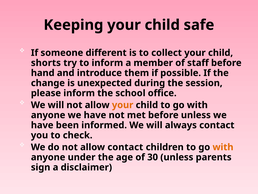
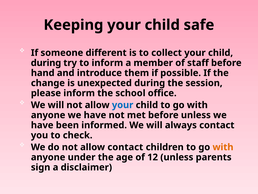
shorts at (46, 63): shorts -> during
your at (123, 105) colour: orange -> blue
30: 30 -> 12
